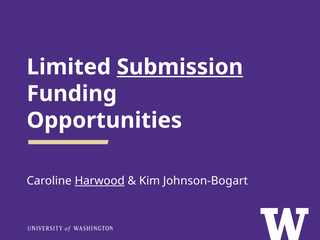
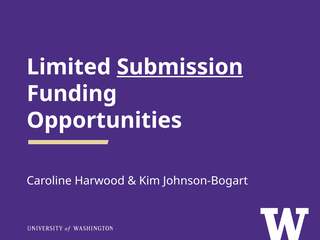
Harwood underline: present -> none
